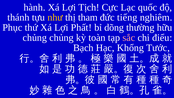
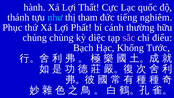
Tịch: Tịch -> Thất
như colour: yellow -> light blue
dõng: dõng -> cánh
toàn: toàn -> diệc
